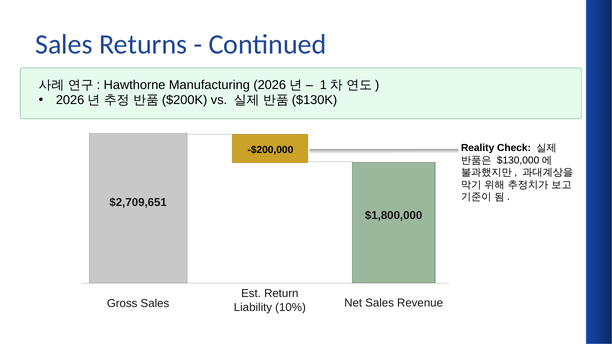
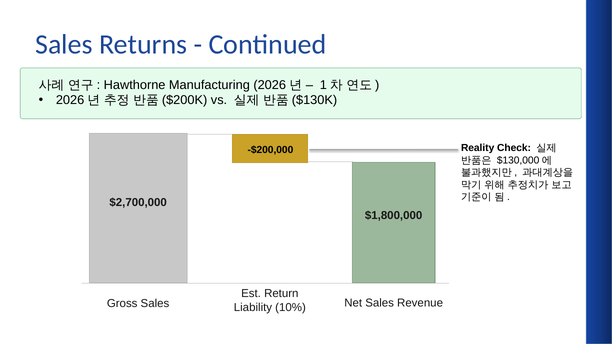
$2,709,651: $2,709,651 -> $2,700,000
